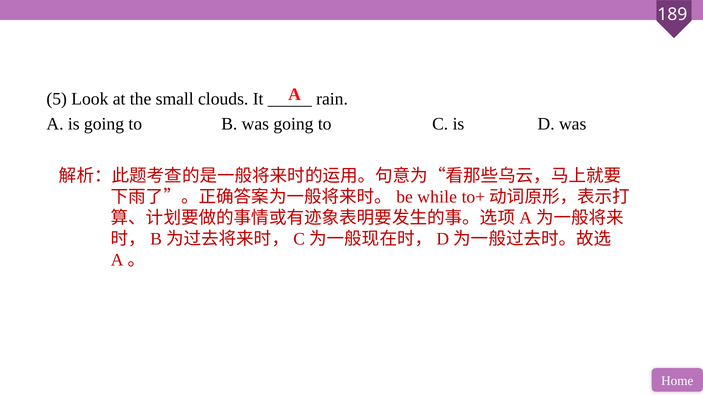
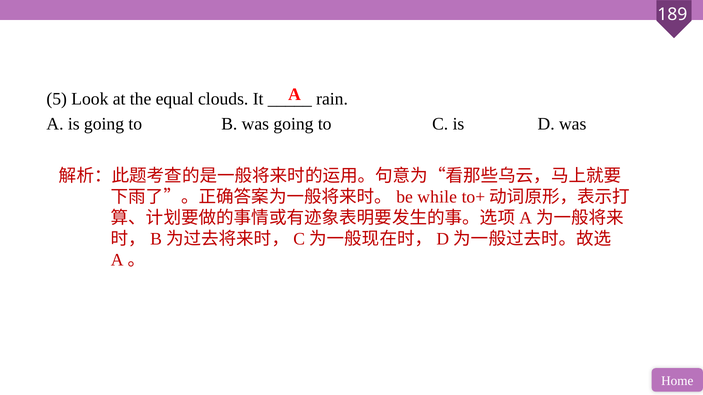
small: small -> equal
